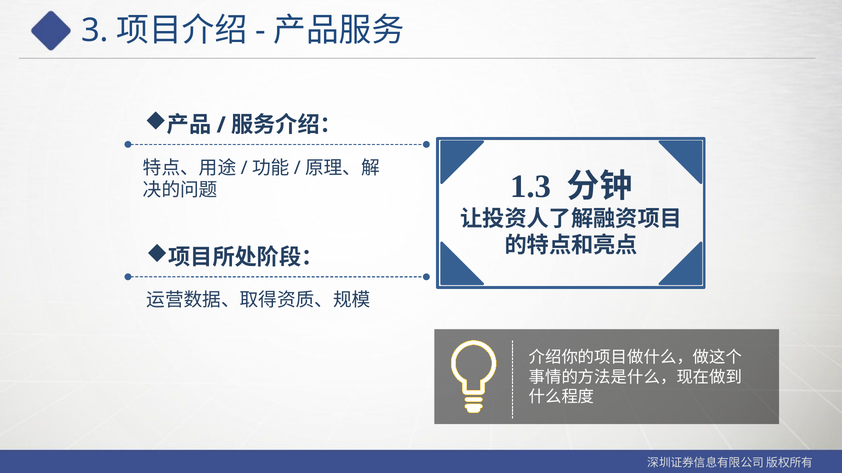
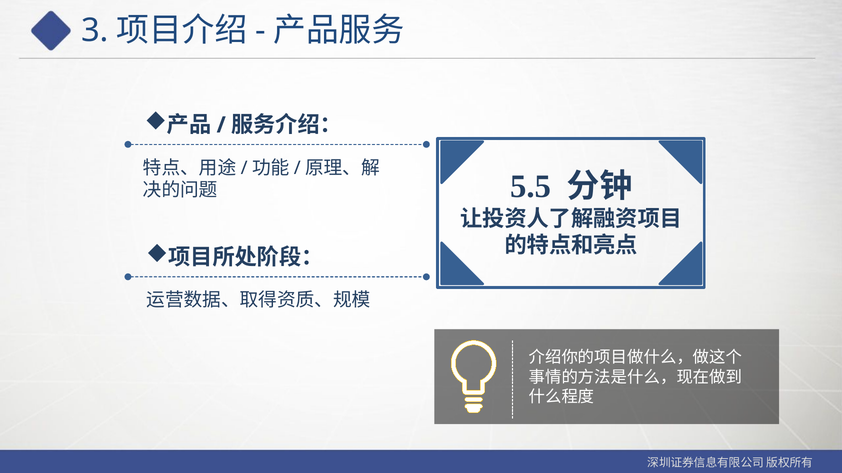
1.3: 1.3 -> 5.5
